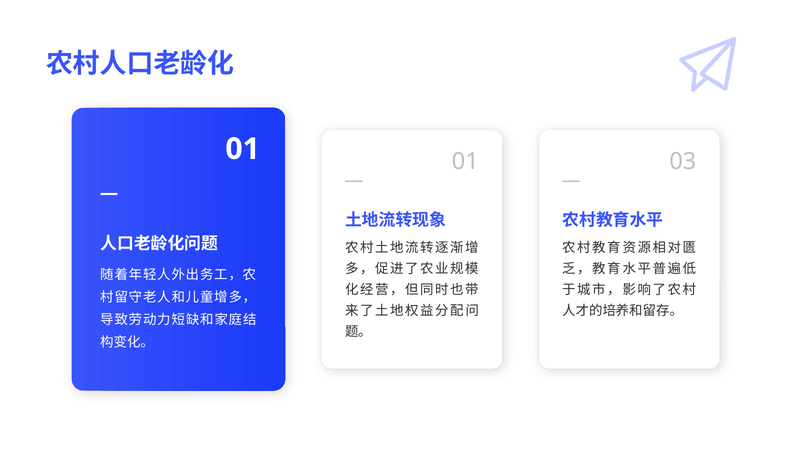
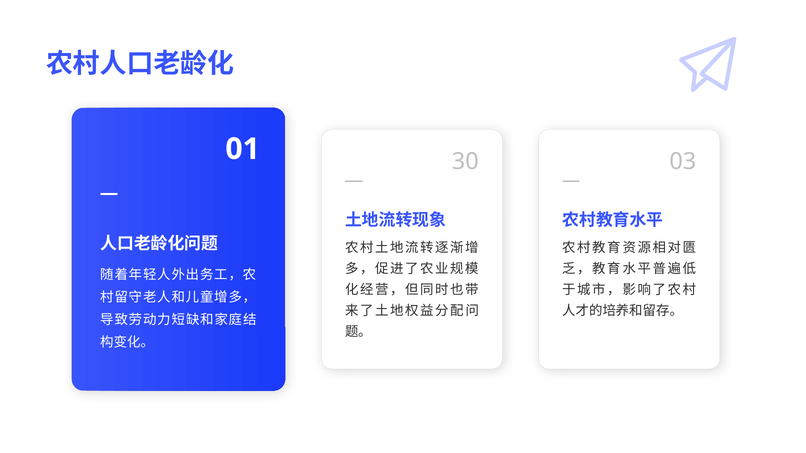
01 01: 01 -> 30
